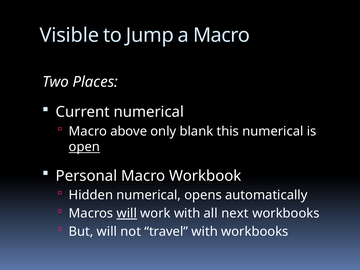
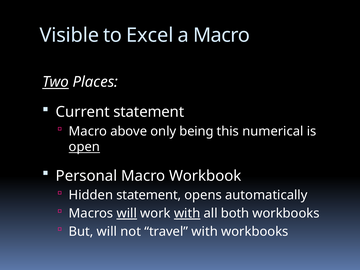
Jump: Jump -> Excel
Two underline: none -> present
Current numerical: numerical -> statement
blank: blank -> being
Hidden numerical: numerical -> statement
with at (187, 213) underline: none -> present
next: next -> both
